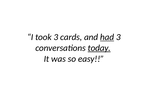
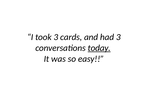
had underline: present -> none
